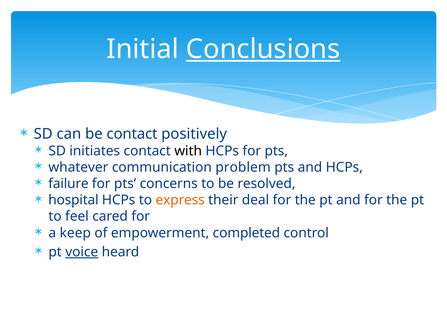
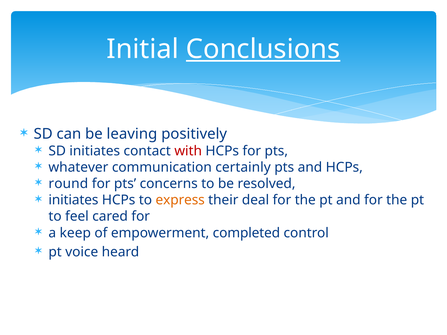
be contact: contact -> leaving
with colour: black -> red
problem: problem -> certainly
failure: failure -> round
hospital at (73, 200): hospital -> initiates
voice underline: present -> none
